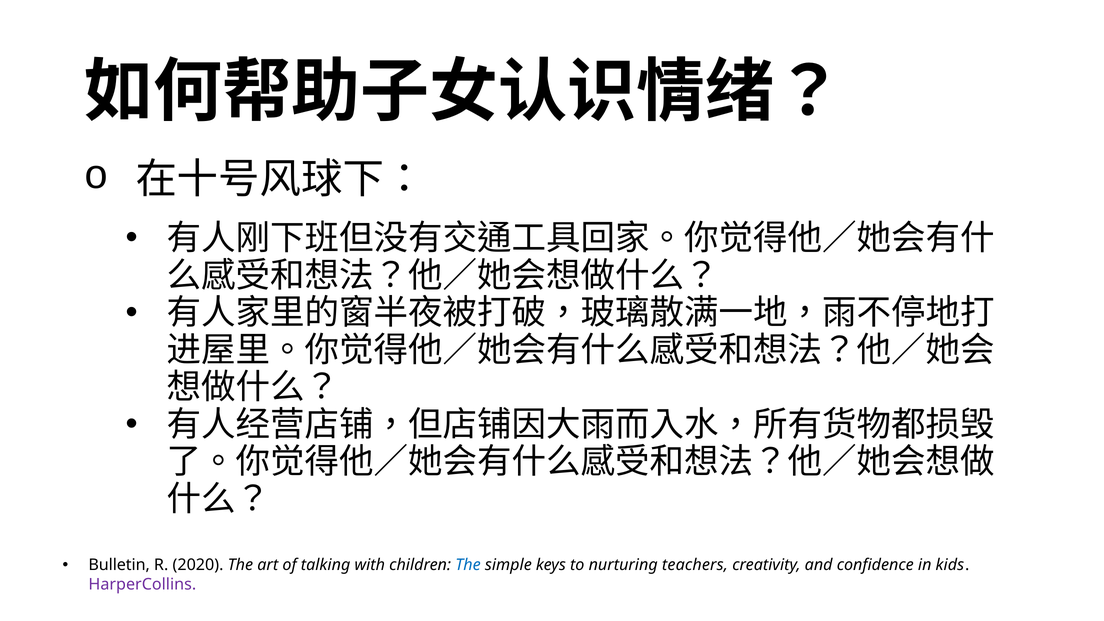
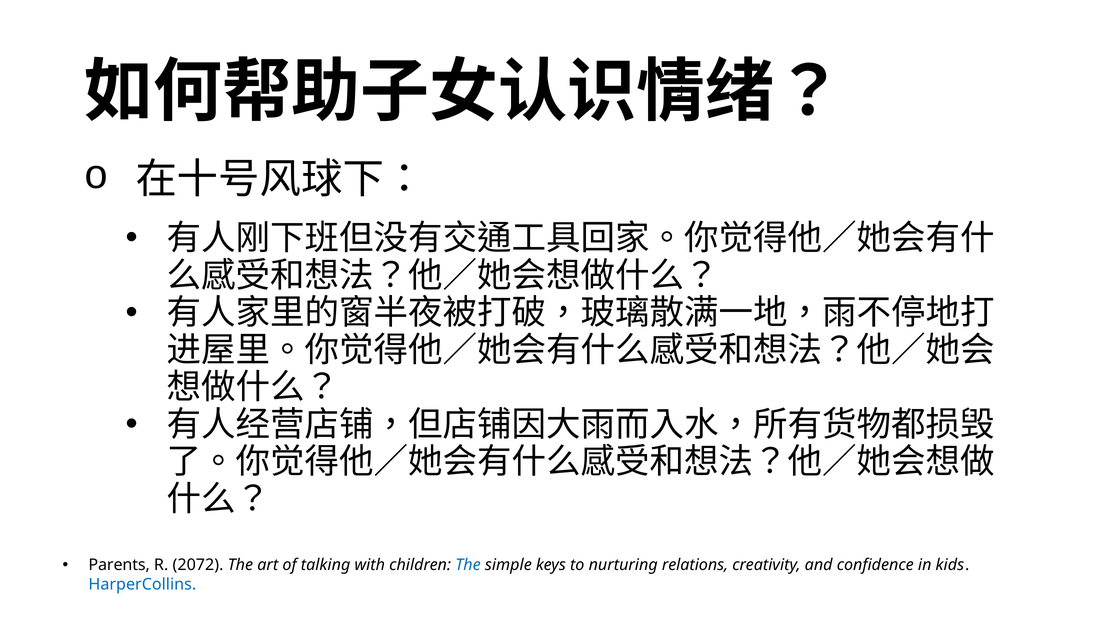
Bulletin: Bulletin -> Parents
2020: 2020 -> 2072
teachers: teachers -> relations
HarperCollins colour: purple -> blue
